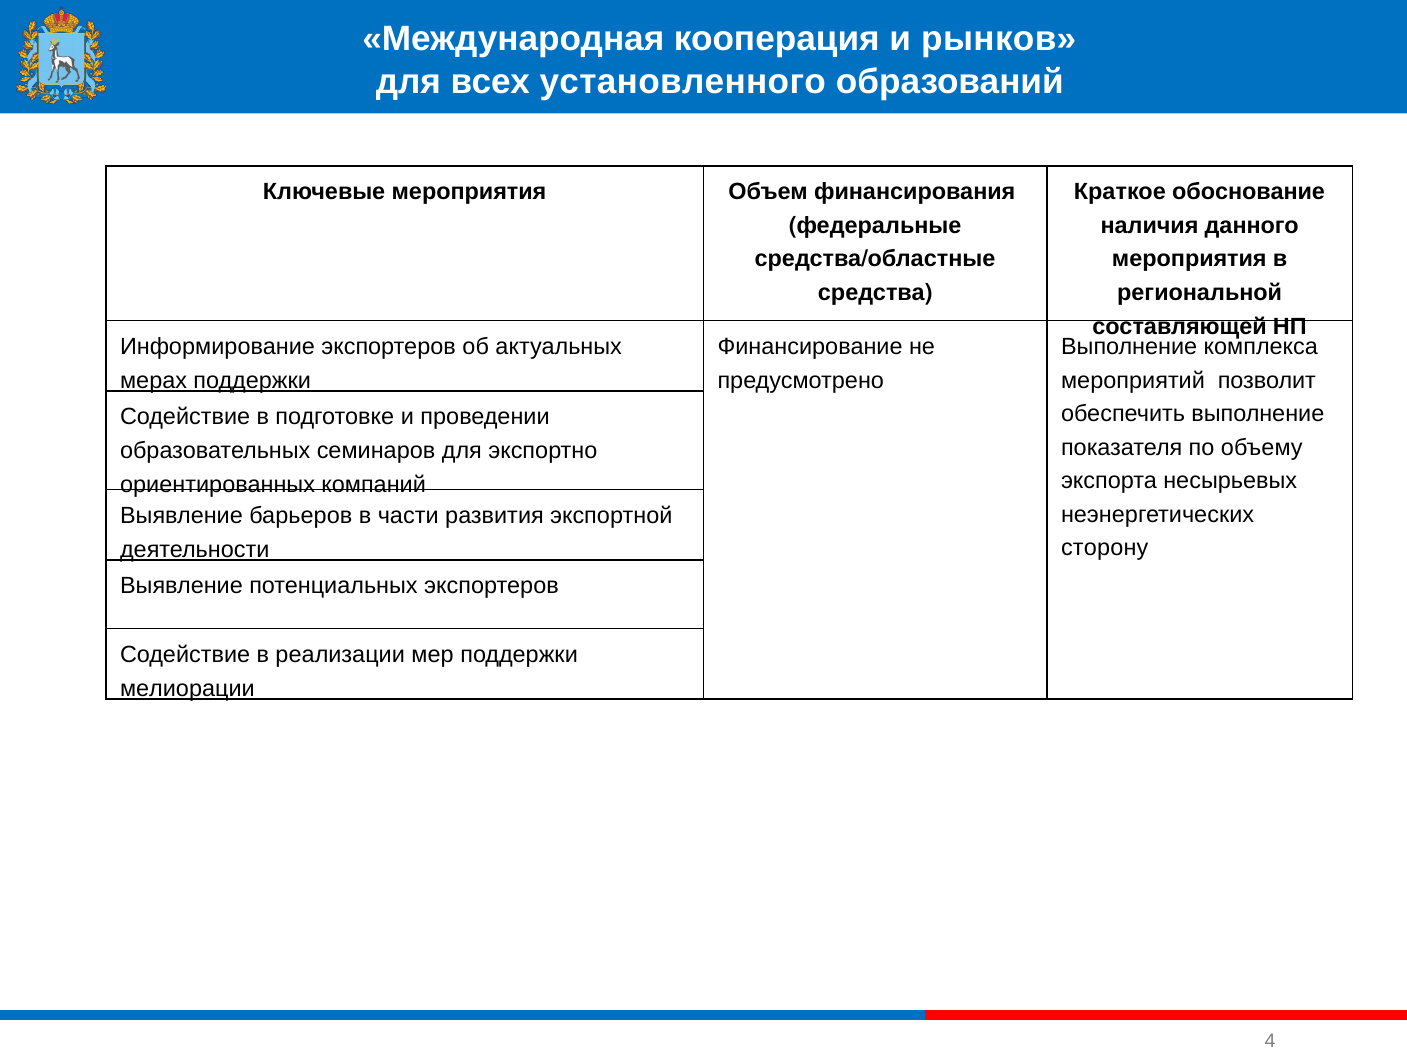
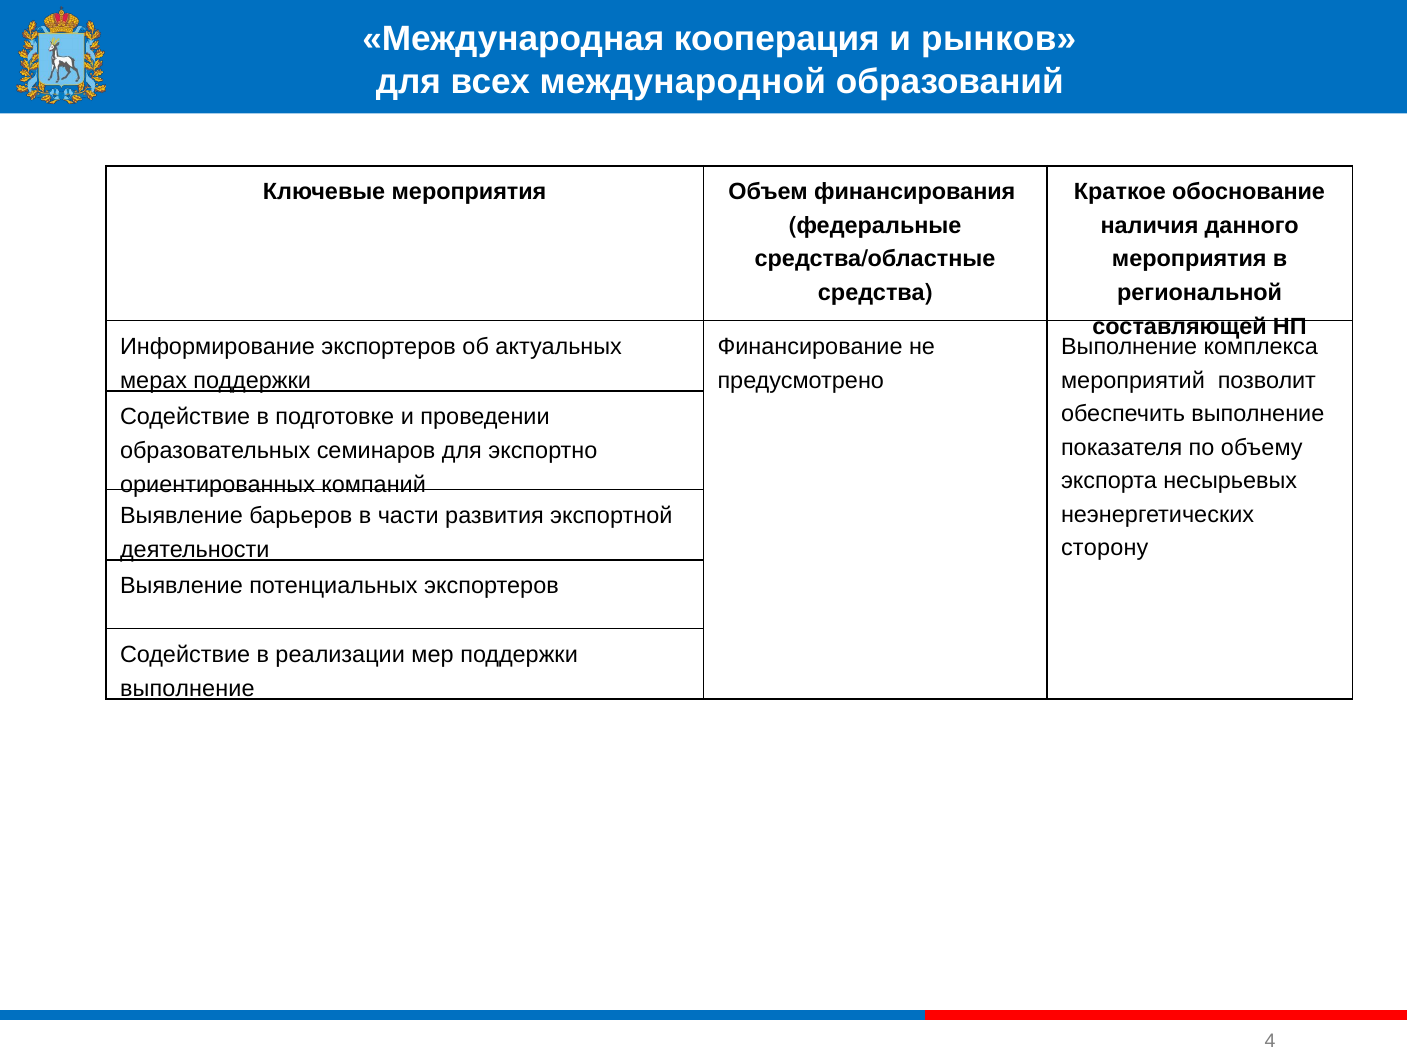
установленного: установленного -> международной
мелиорации at (187, 689): мелиорации -> выполнение
